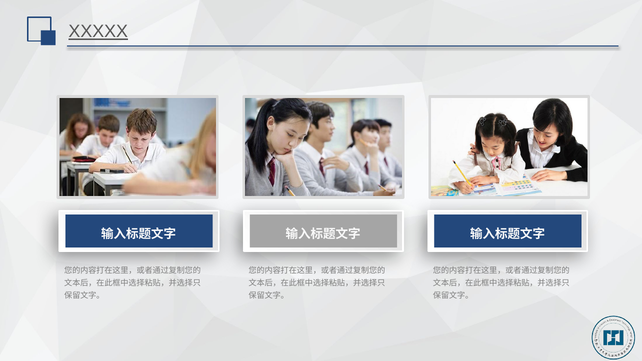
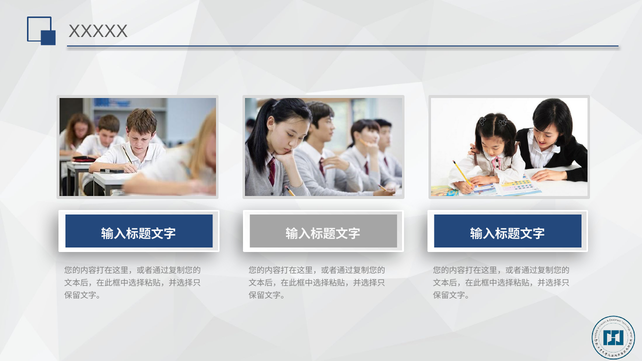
XXXXX underline: present -> none
